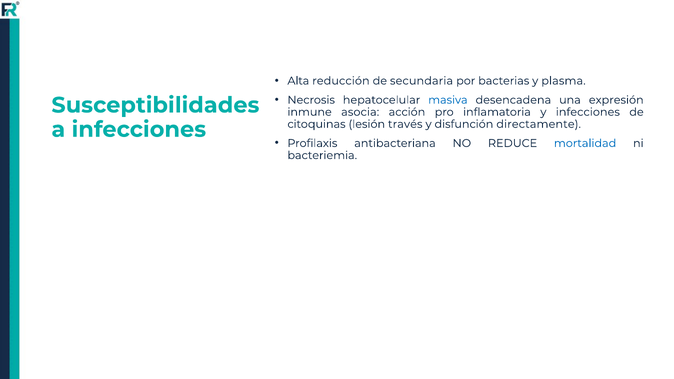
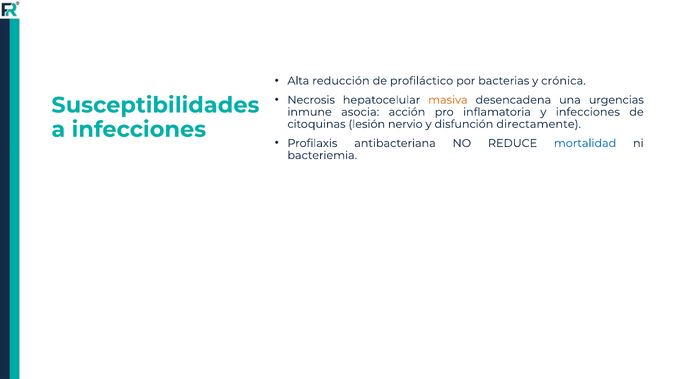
secundaria: secundaria -> profiláctico
plasma: plasma -> crónica
masiva colour: blue -> orange
expresión: expresión -> urgencias
través: través -> nervio
